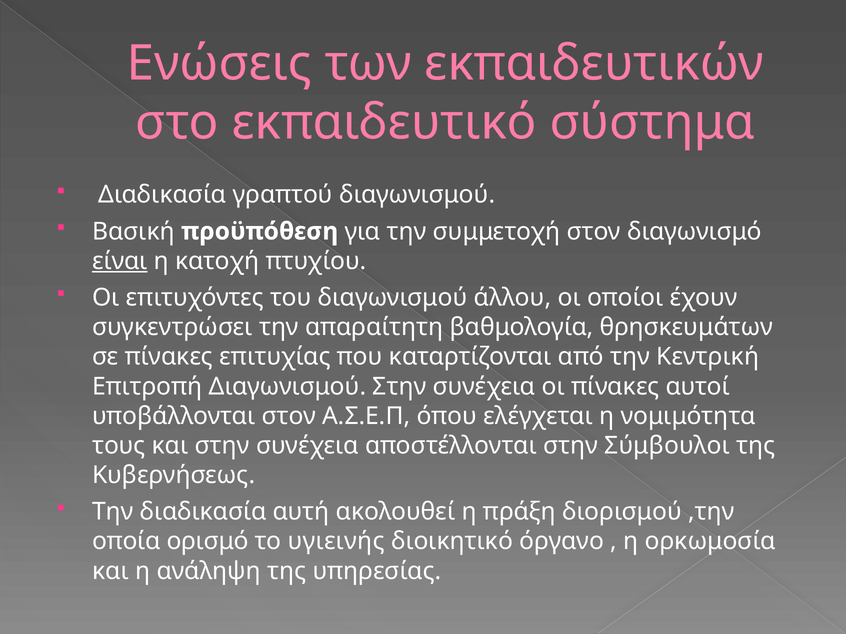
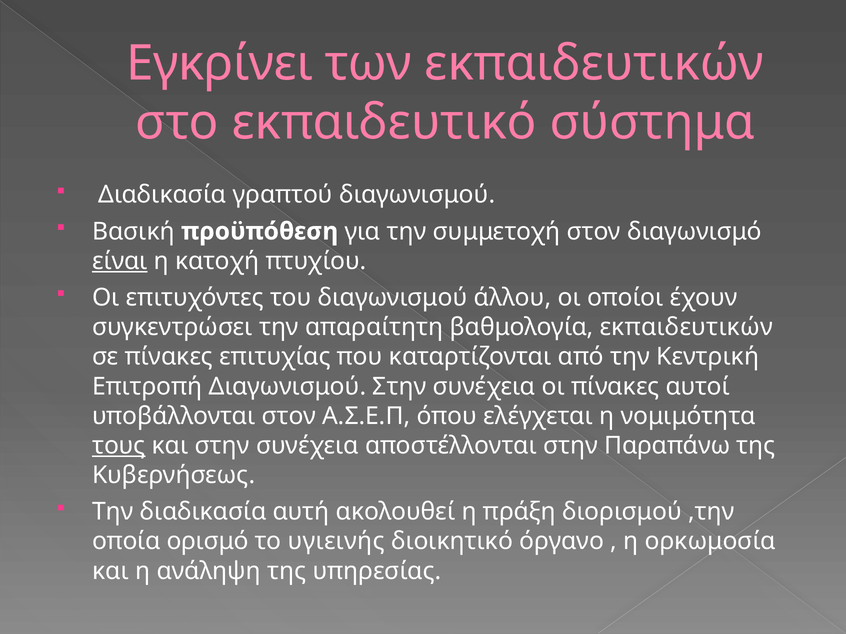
Ενώσεις: Ενώσεις -> Εγκρίνει
βαθμολογία θρησκευμάτων: θρησκευμάτων -> εκπαιδευτικών
τους underline: none -> present
Σύμβουλοι: Σύμβουλοι -> Παραπάνω
